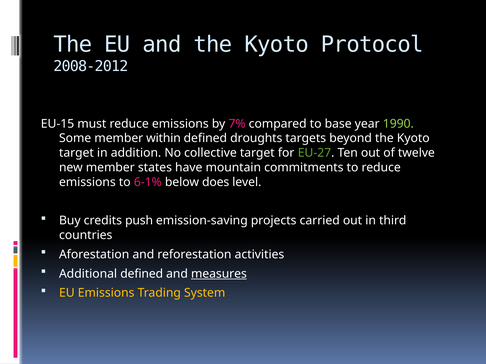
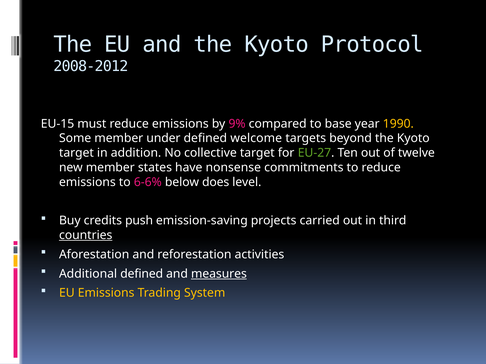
7%: 7% -> 9%
1990 colour: light green -> yellow
within: within -> under
droughts: droughts -> welcome
mountain: mountain -> nonsense
6-1%: 6-1% -> 6-6%
countries underline: none -> present
